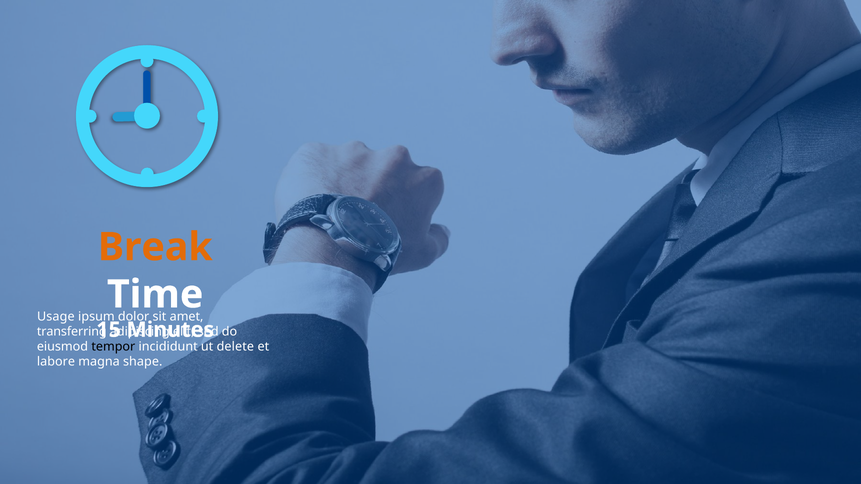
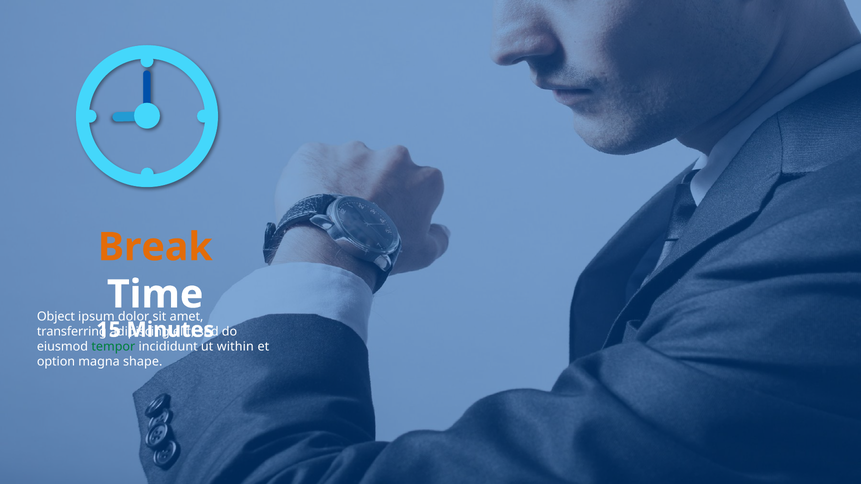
Usage: Usage -> Object
tempor colour: black -> green
delete: delete -> within
labore: labore -> option
